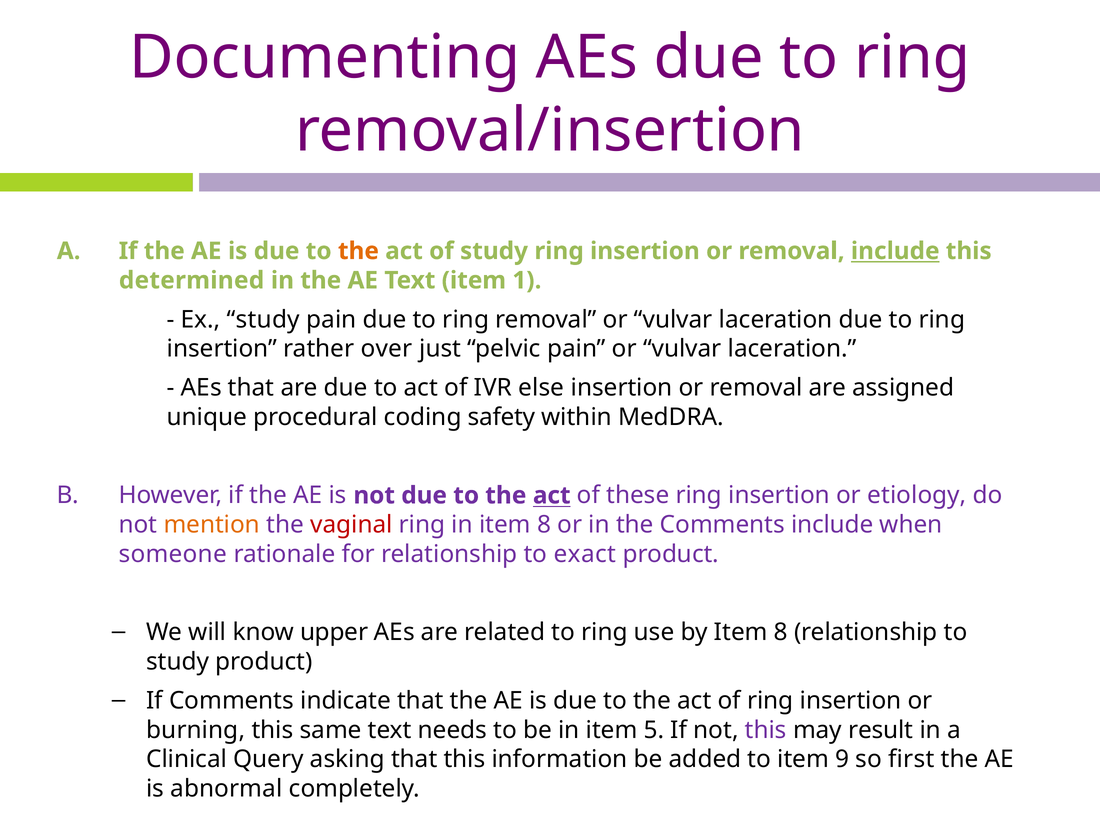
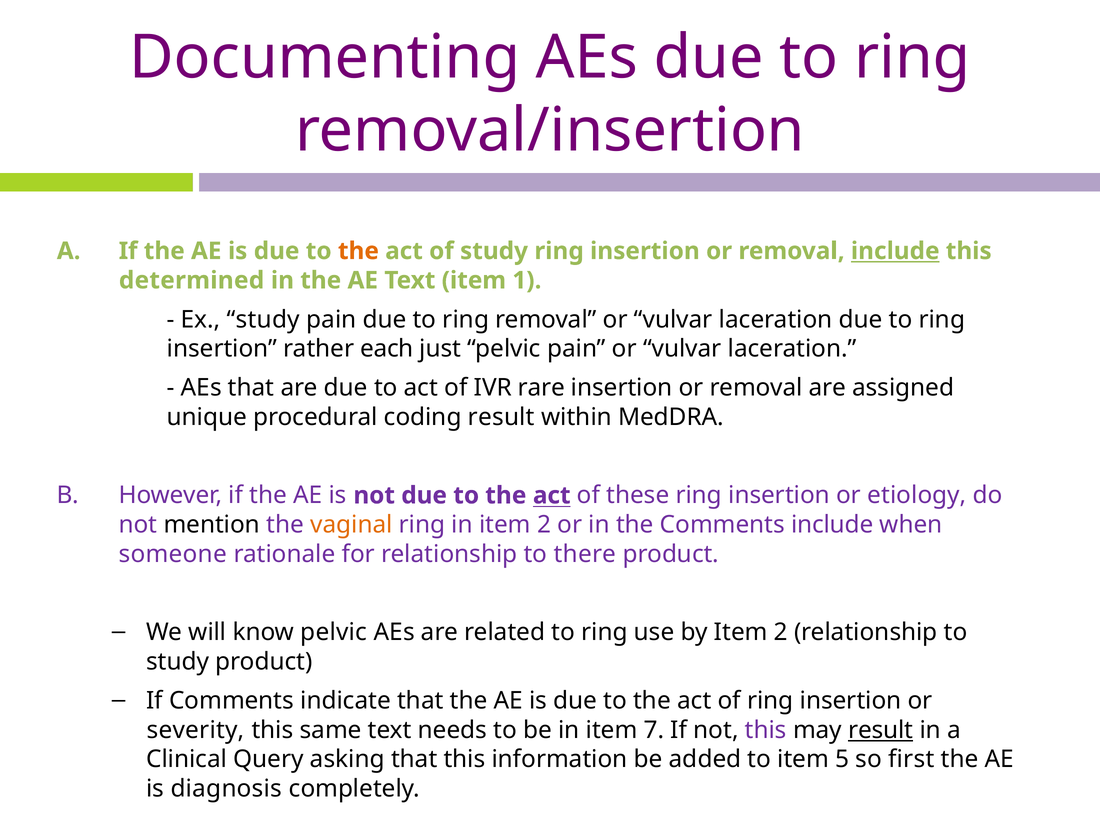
over: over -> each
else: else -> rare
coding safety: safety -> result
mention colour: orange -> black
vaginal colour: red -> orange
in item 8: 8 -> 2
exact: exact -> there
know upper: upper -> pelvic
by Item 8: 8 -> 2
burning: burning -> severity
5: 5 -> 7
result at (881, 730) underline: none -> present
9: 9 -> 5
abnormal: abnormal -> diagnosis
